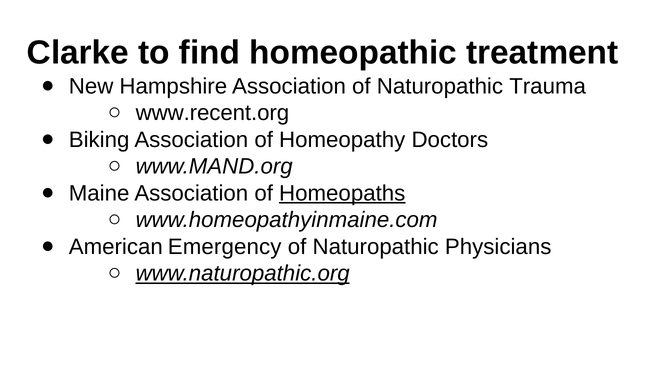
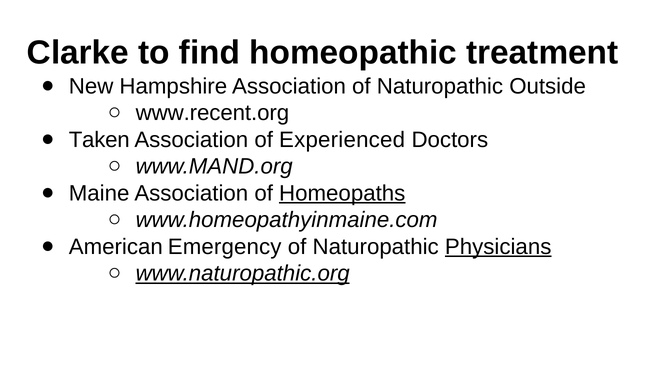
Trauma: Trauma -> Outside
Biking: Biking -> Taken
Homeopathy: Homeopathy -> Experienced
Physicians underline: none -> present
